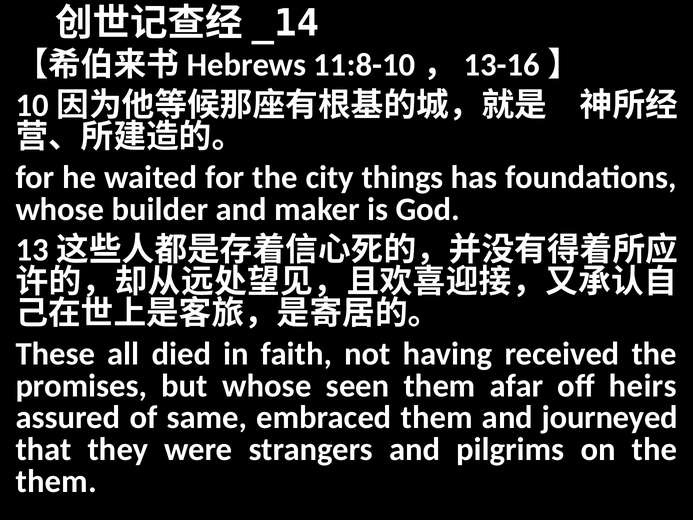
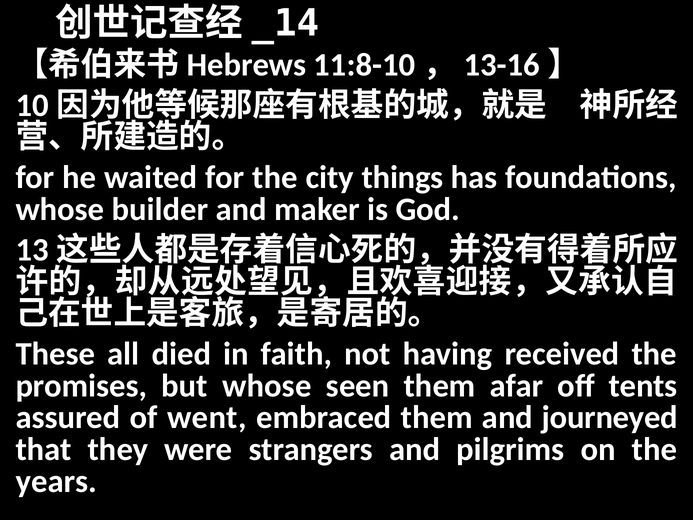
heirs: heirs -> tents
same: same -> went
them at (56, 481): them -> years
